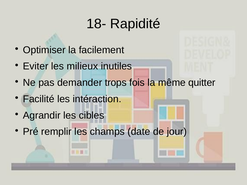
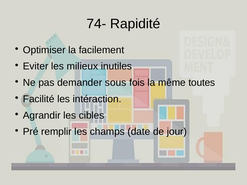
18-: 18- -> 74-
trops: trops -> sous
quitter: quitter -> toutes
